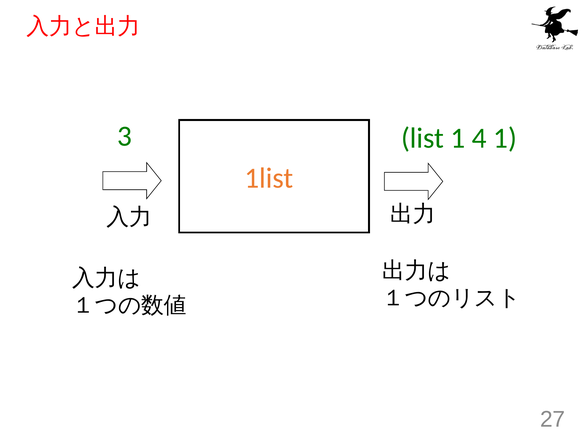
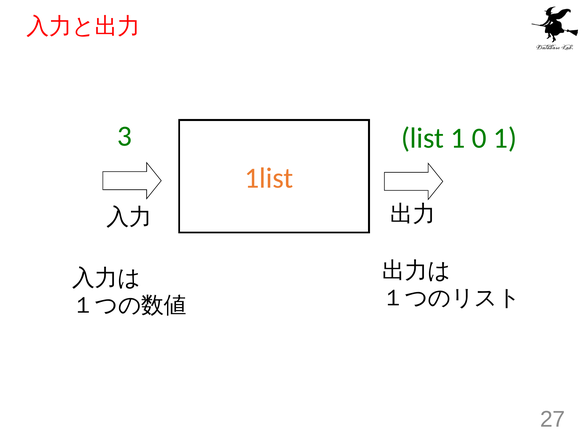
4: 4 -> 0
